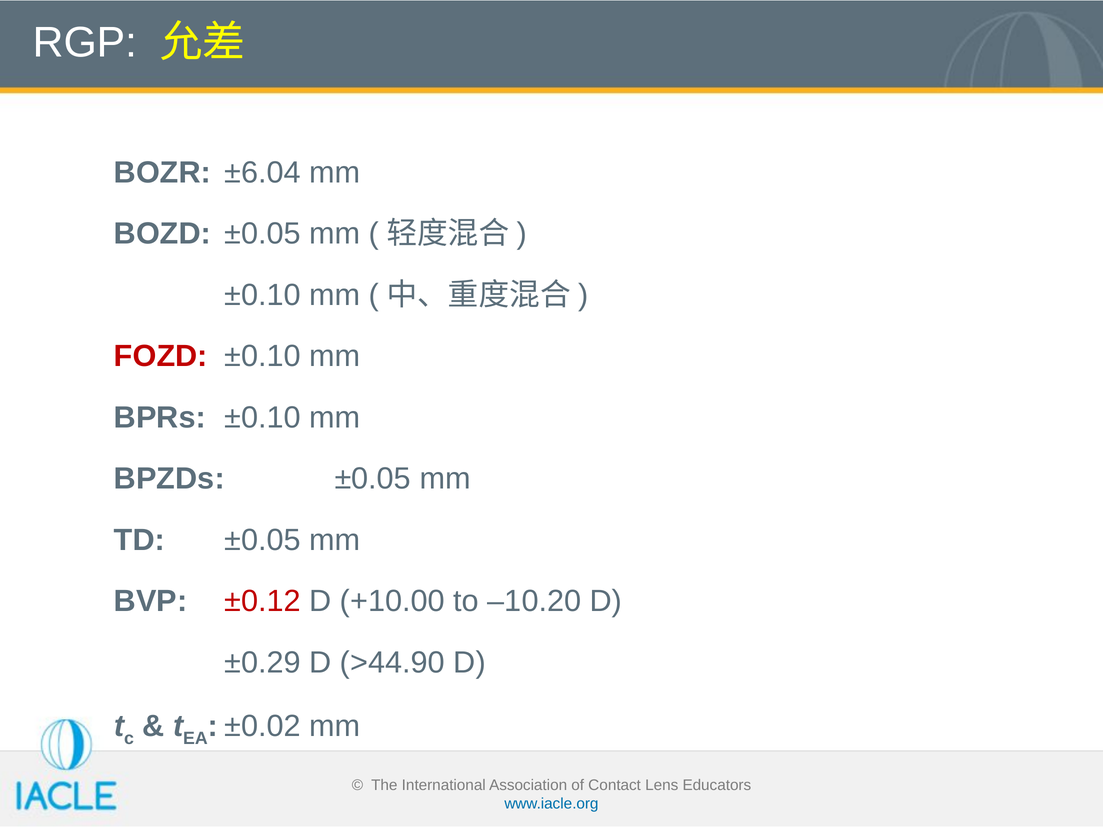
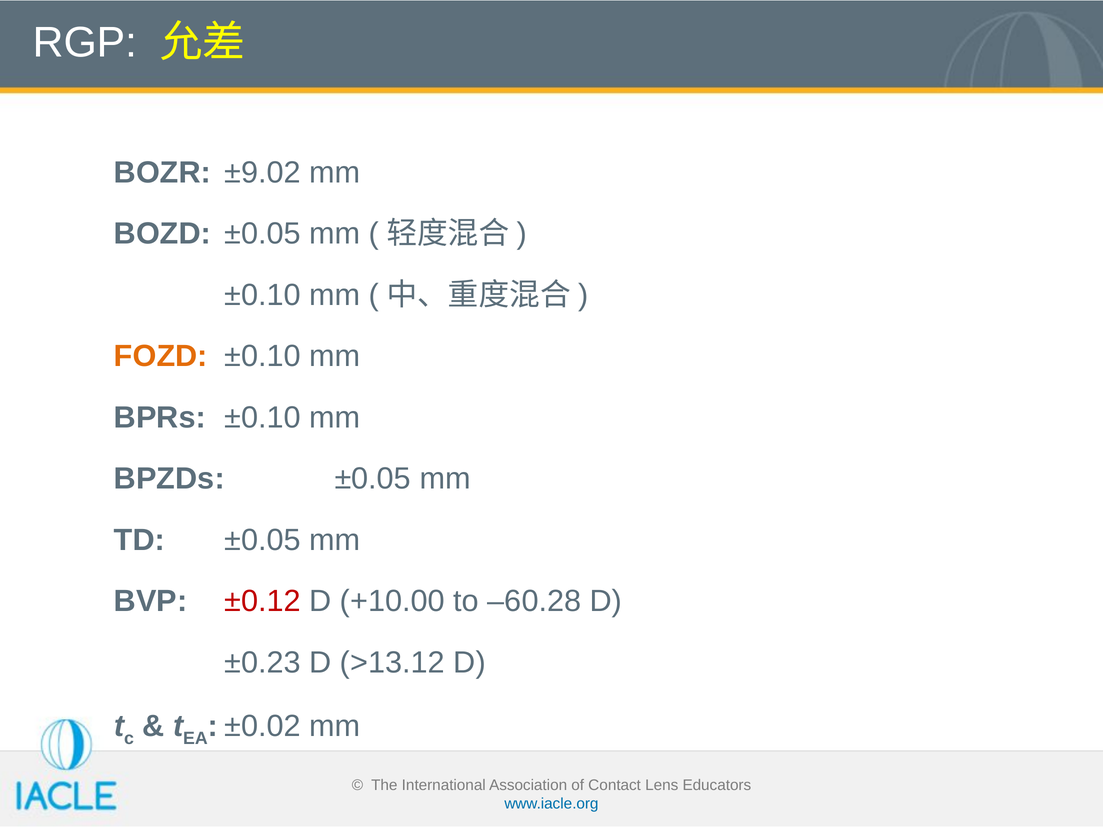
±6.04: ±6.04 -> ±9.02
FOZD colour: red -> orange
–10.20: –10.20 -> –60.28
±0.29: ±0.29 -> ±0.23
>44.90: >44.90 -> >13.12
